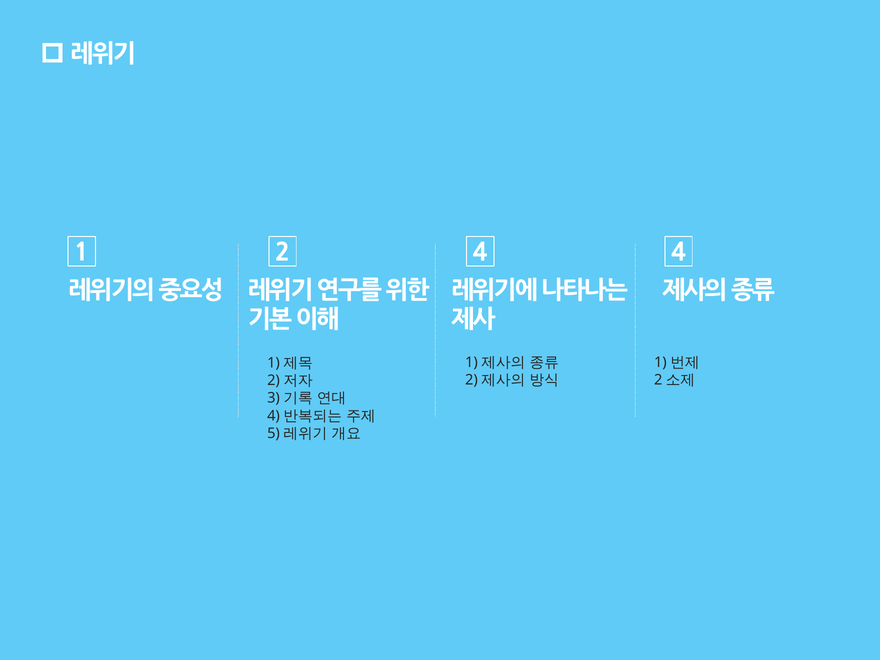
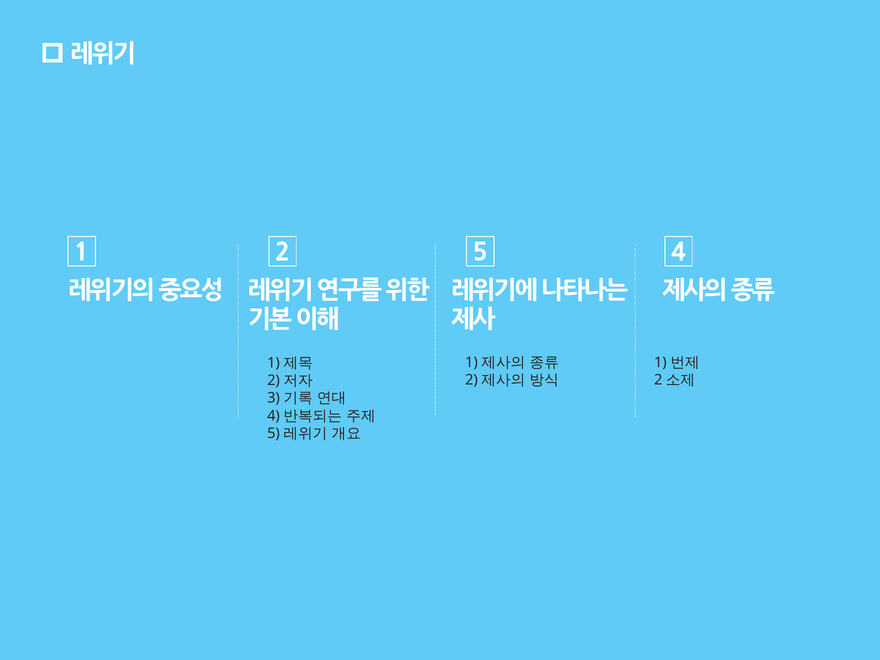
2 4: 4 -> 5
